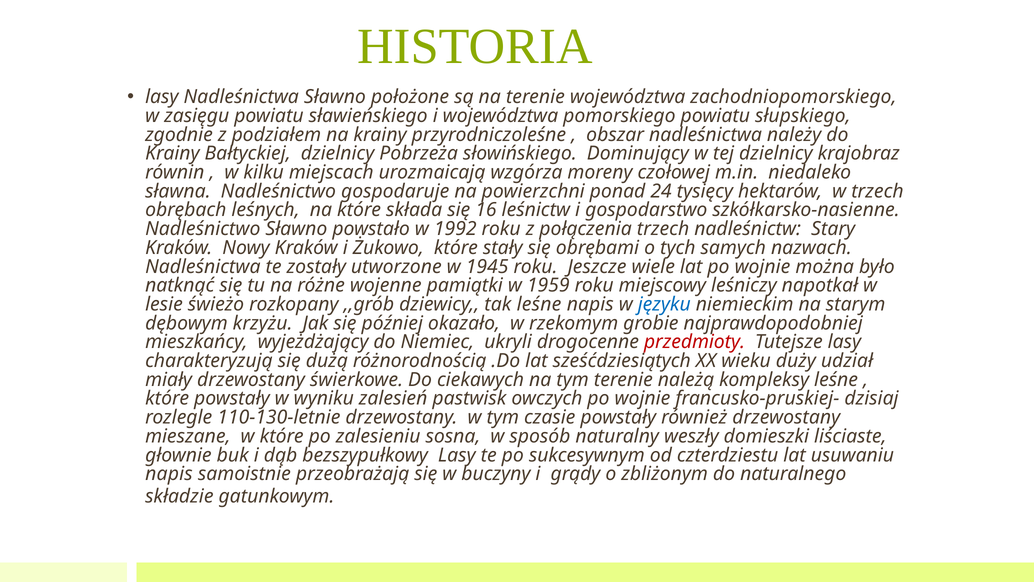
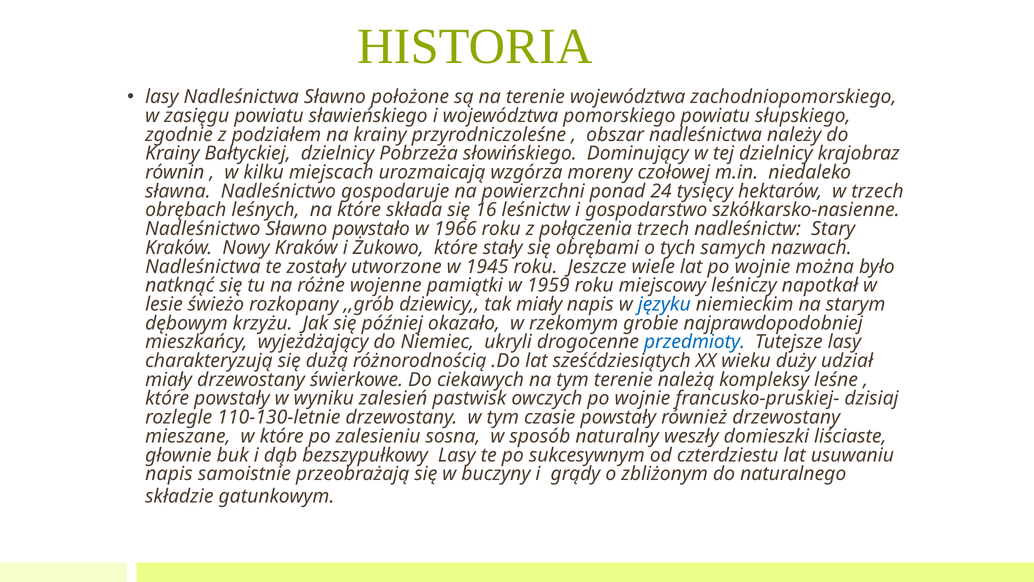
1992: 1992 -> 1966
tak leśne: leśne -> miały
przedmioty colour: red -> blue
